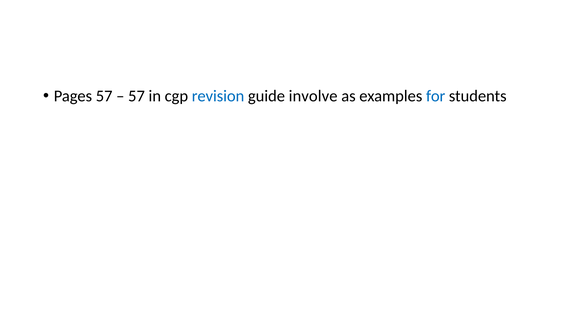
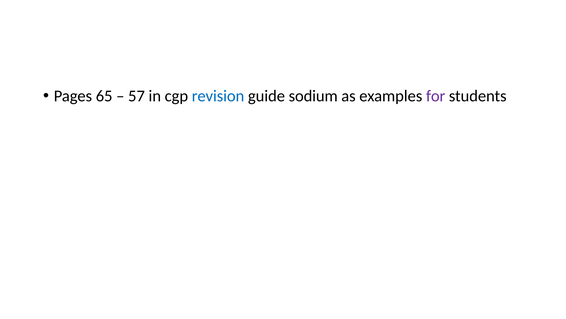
Pages 57: 57 -> 65
involve: involve -> sodium
for colour: blue -> purple
